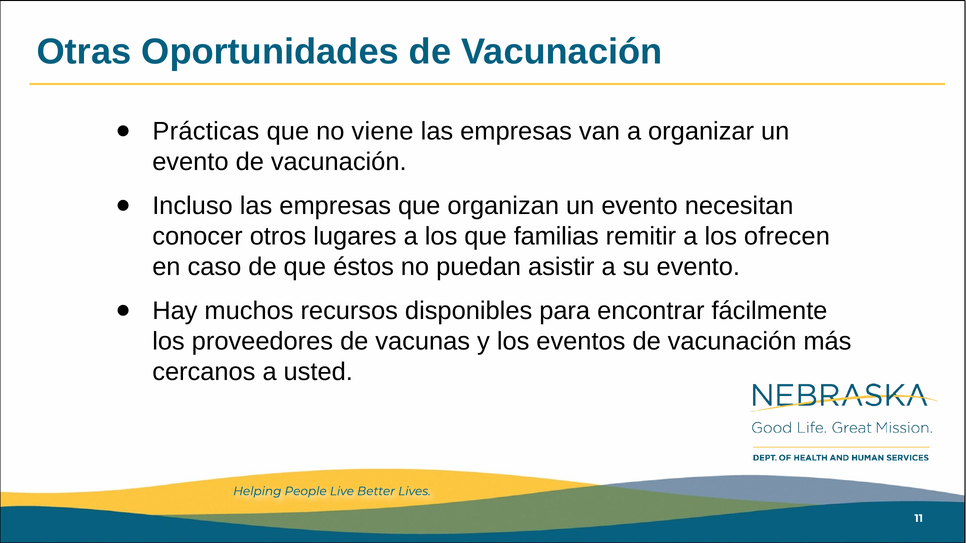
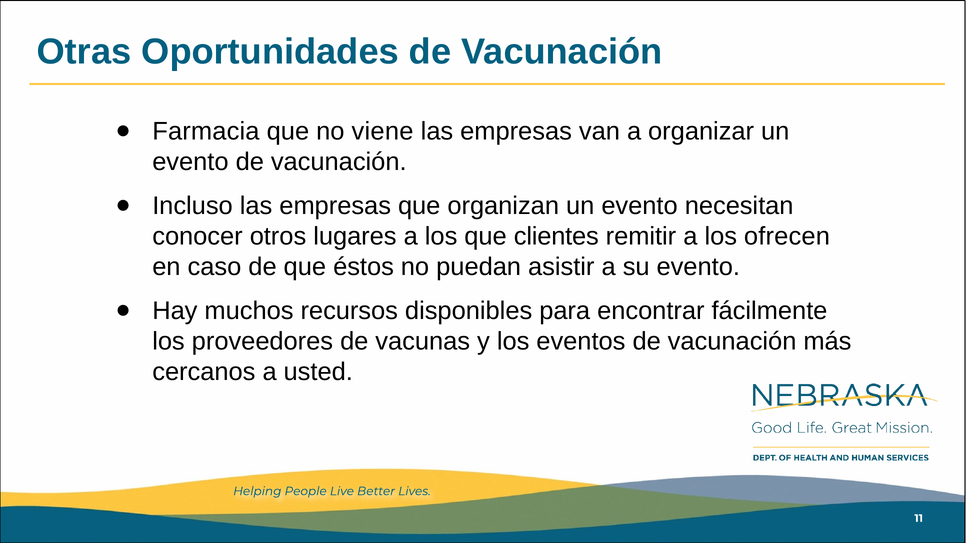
Prácticas: Prácticas -> Farmacia
familias: familias -> clientes
